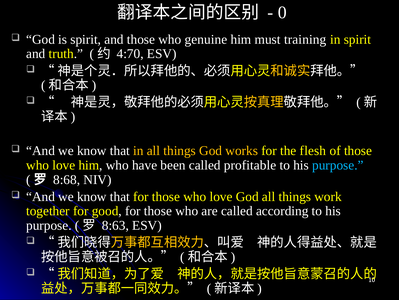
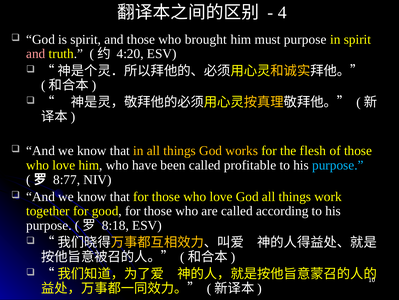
0: 0 -> 4
genuine: genuine -> brought
must training: training -> purpose
and at (36, 54) colour: white -> pink
4:70: 4:70 -> 4:20
8:68: 8:68 -> 8:77
8:63: 8:63 -> 8:18
